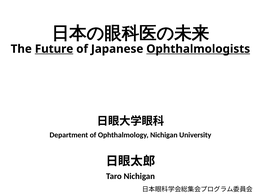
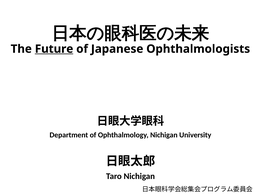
Ophthalmologists underline: present -> none
